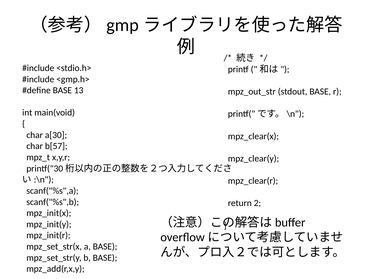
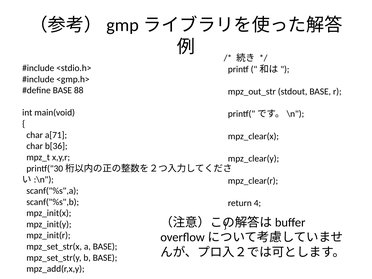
13: 13 -> 88
a[30: a[30 -> a[71
b[57: b[57 -> b[36
2: 2 -> 4
